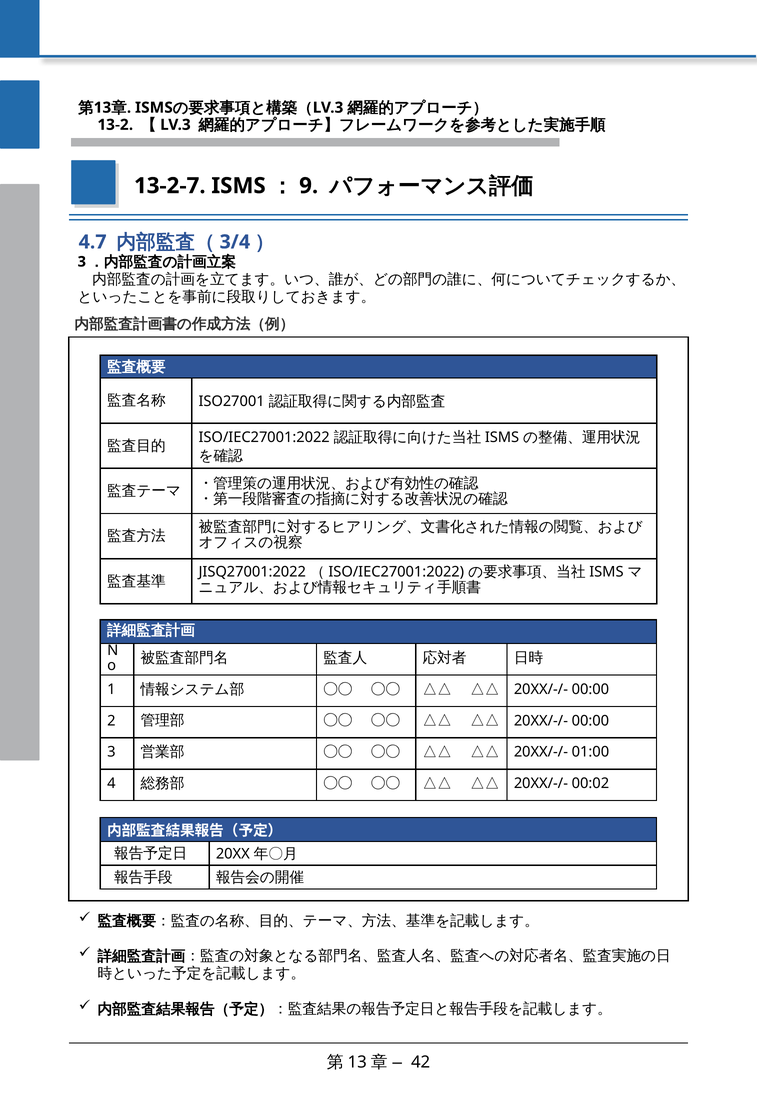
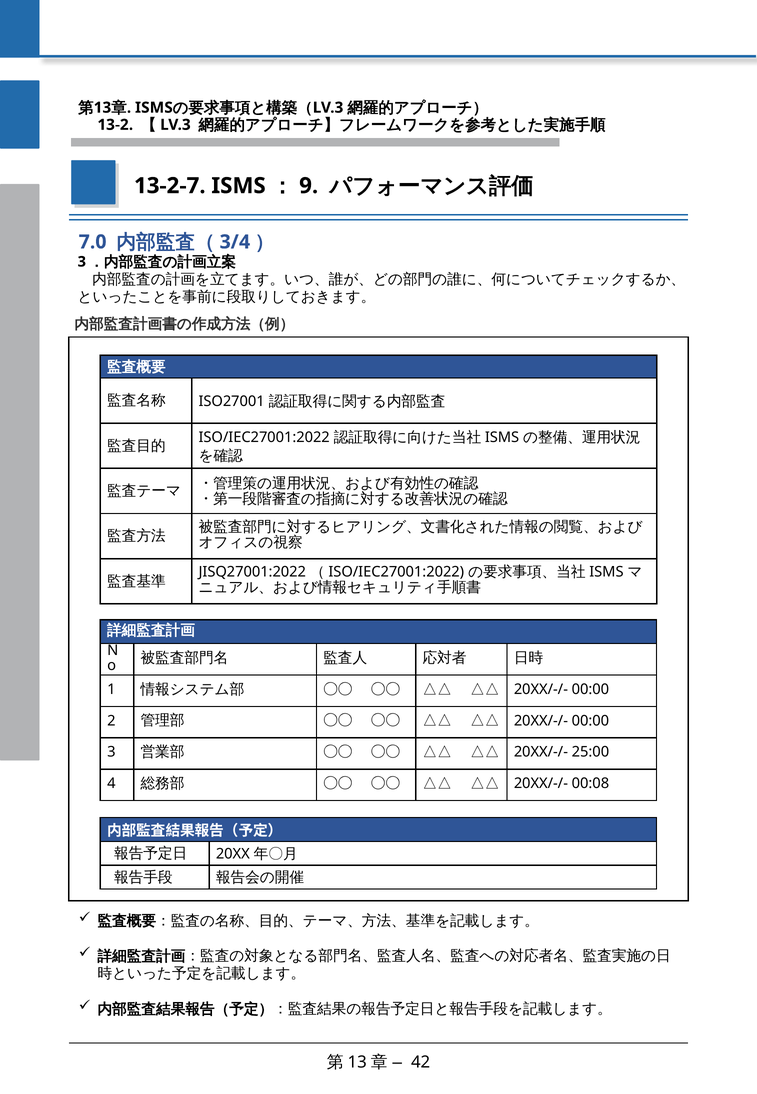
4.7: 4.7 -> 7.0
01:00: 01:00 -> 25:00
00:02: 00:02 -> 00:08
